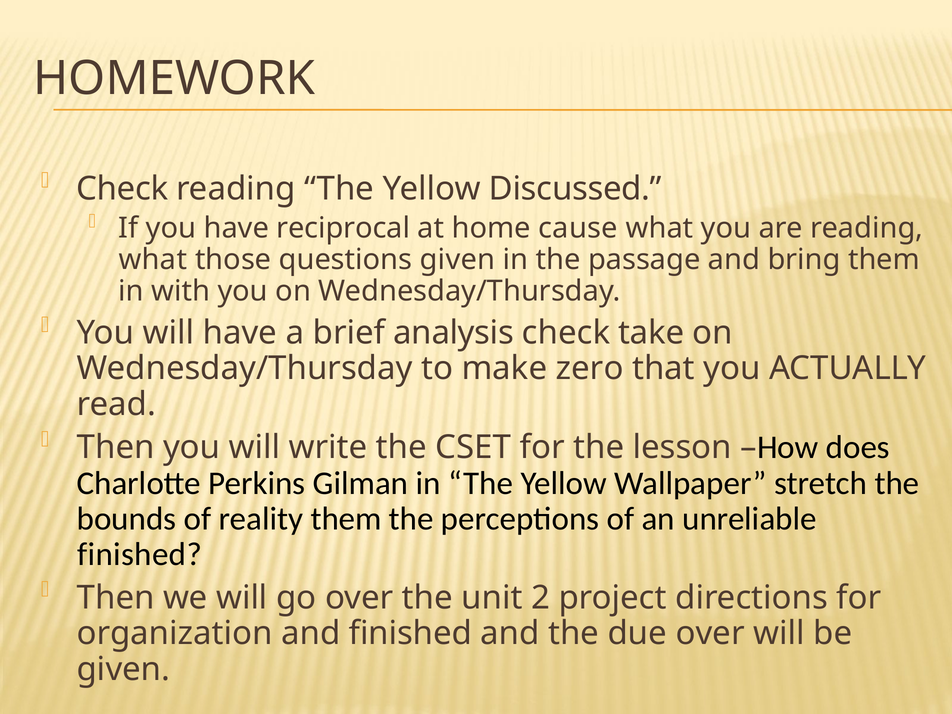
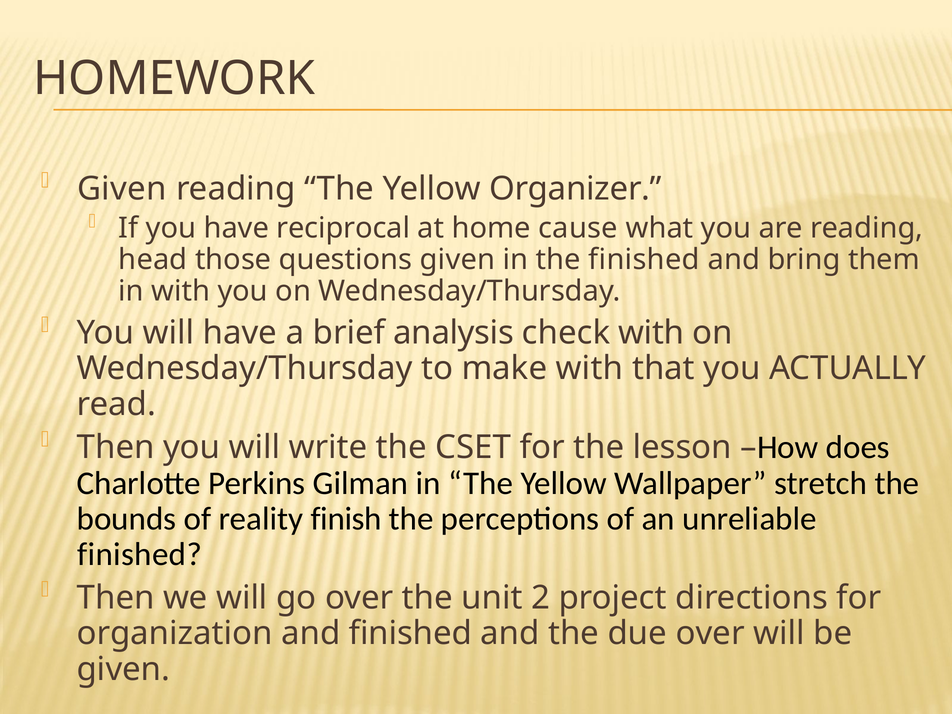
Check at (122, 189): Check -> Given
Discussed: Discussed -> Organizer
what at (153, 260): what -> head
the passage: passage -> finished
check take: take -> with
make zero: zero -> with
reality them: them -> finish
